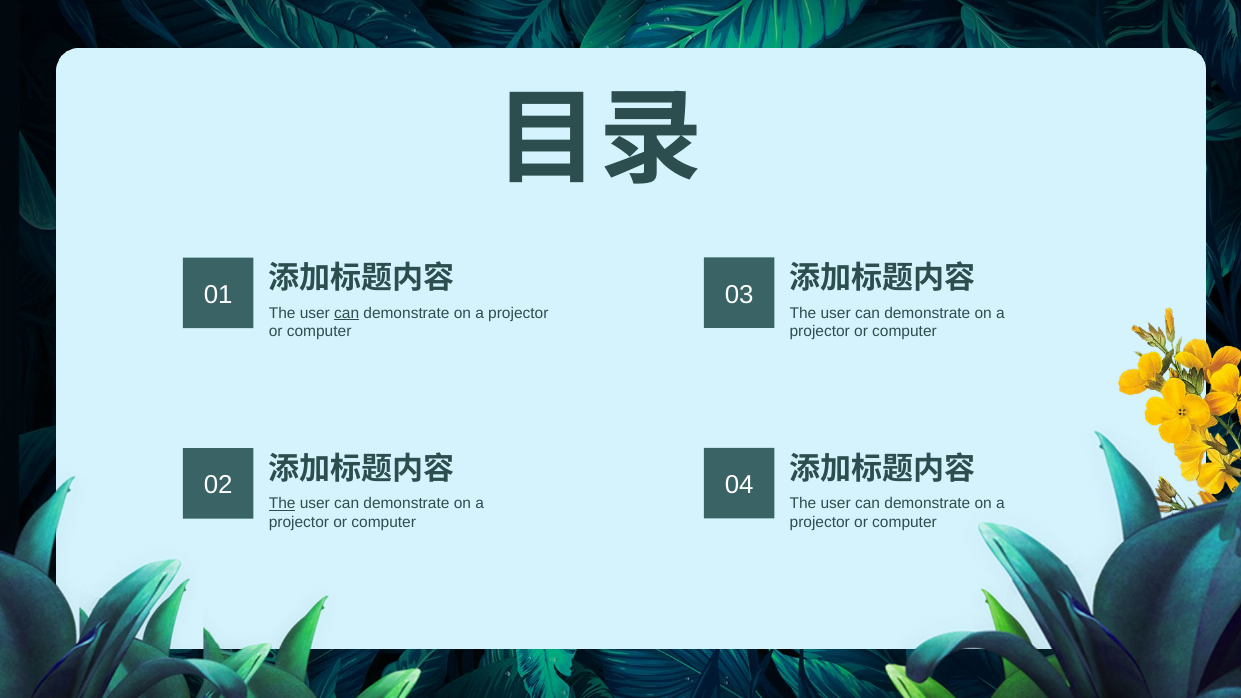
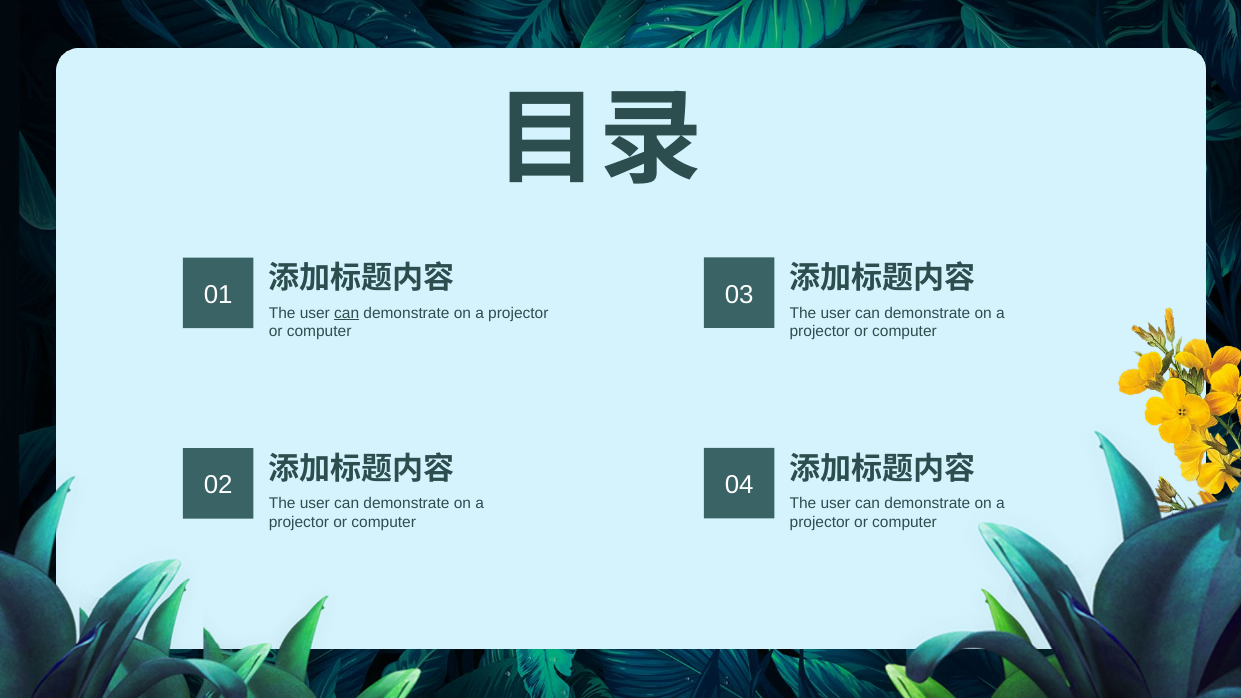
The at (282, 504) underline: present -> none
